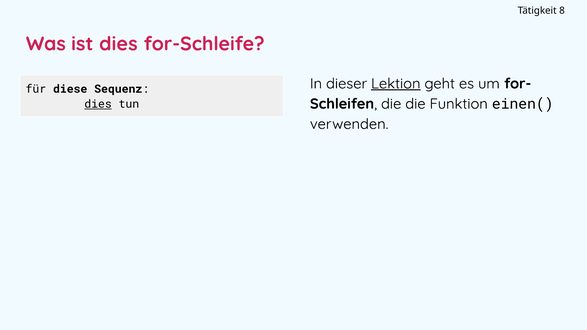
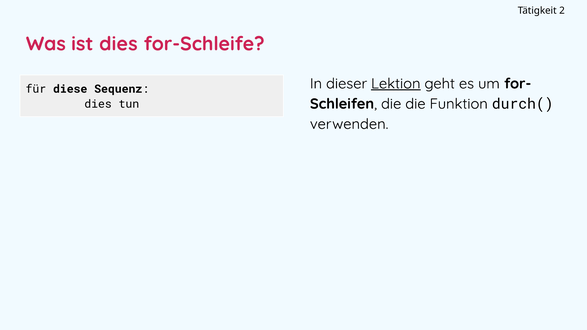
8: 8 -> 2
einen(: einen( -> durch(
dies at (98, 104) underline: present -> none
